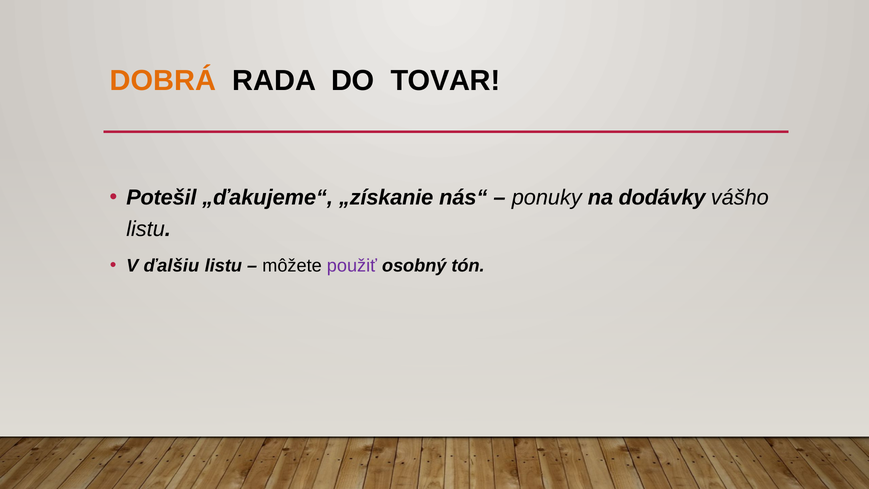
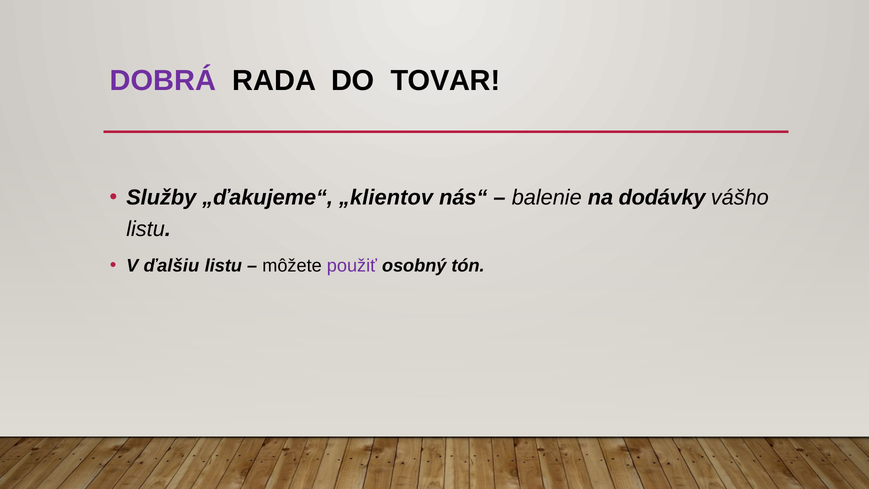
DOBRÁ colour: orange -> purple
Potešil: Potešil -> Služby
„získanie: „získanie -> „klientov
ponuky: ponuky -> balenie
